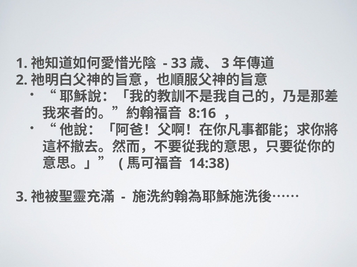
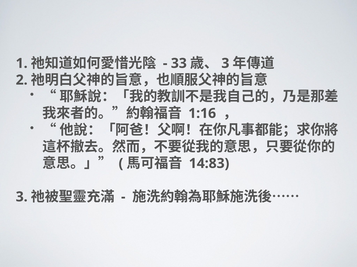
8:16: 8:16 -> 1:16
14:38: 14:38 -> 14:83
